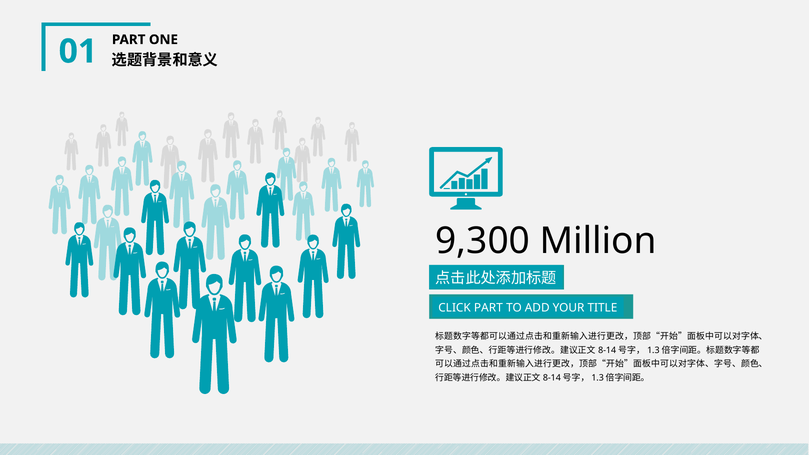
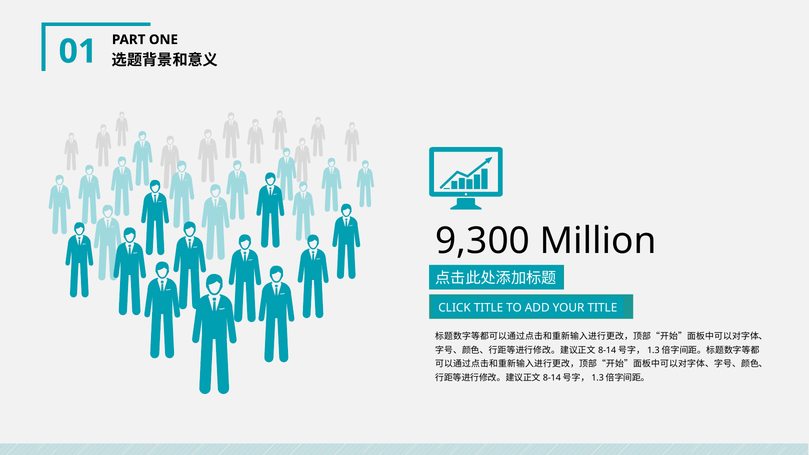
CLICK PART: PART -> TITLE
